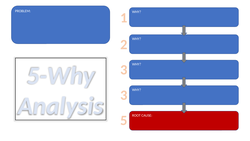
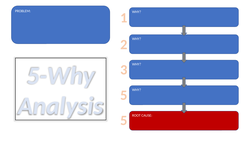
Analysis 3: 3 -> 5
